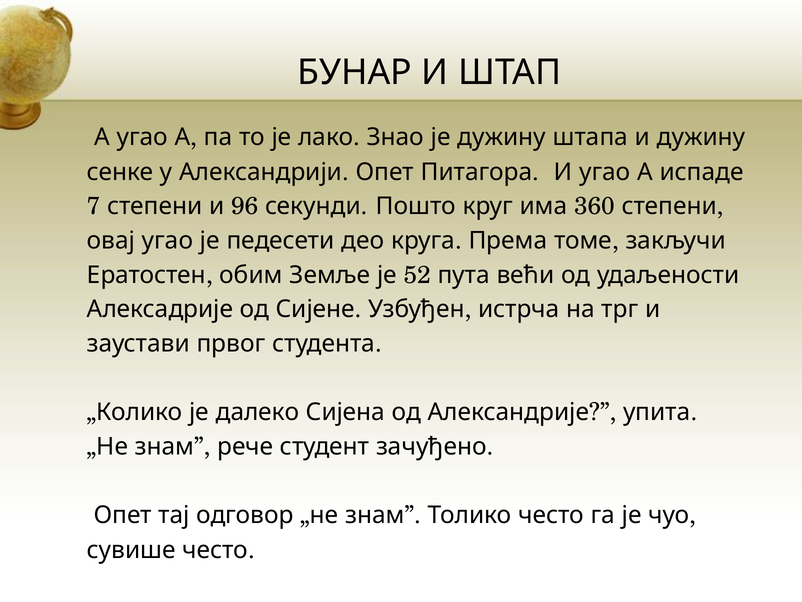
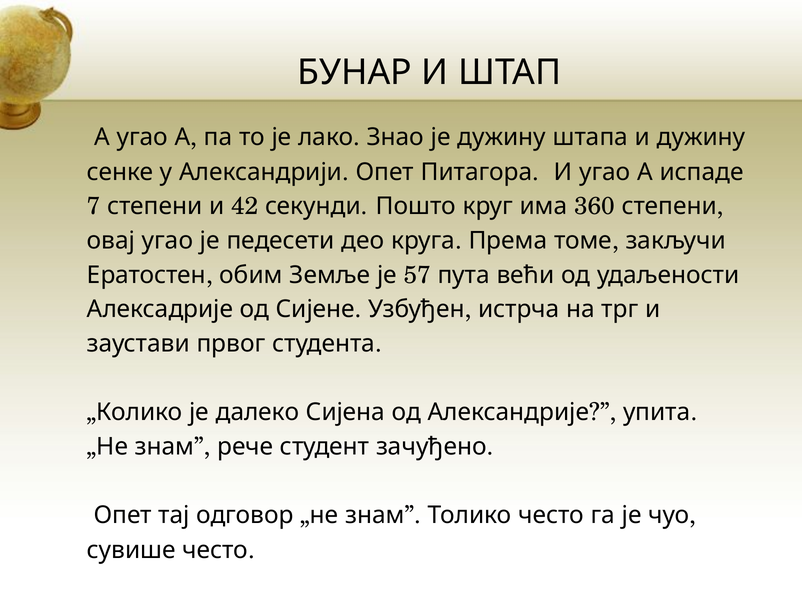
96: 96 -> 42
52: 52 -> 57
